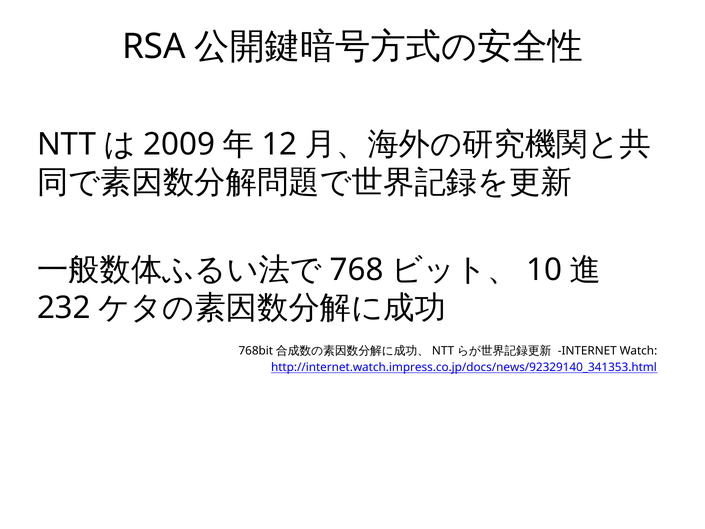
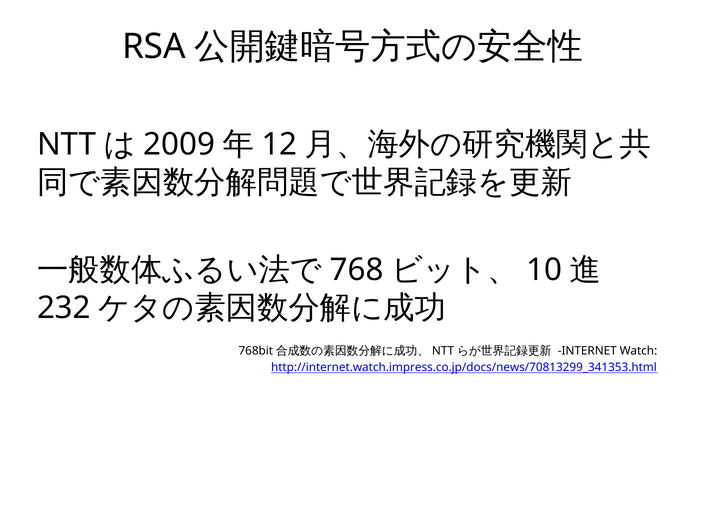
http://internet.watch.impress.co.jp/docs/news/92329140_341353.html: http://internet.watch.impress.co.jp/docs/news/92329140_341353.html -> http://internet.watch.impress.co.jp/docs/news/70813299_341353.html
